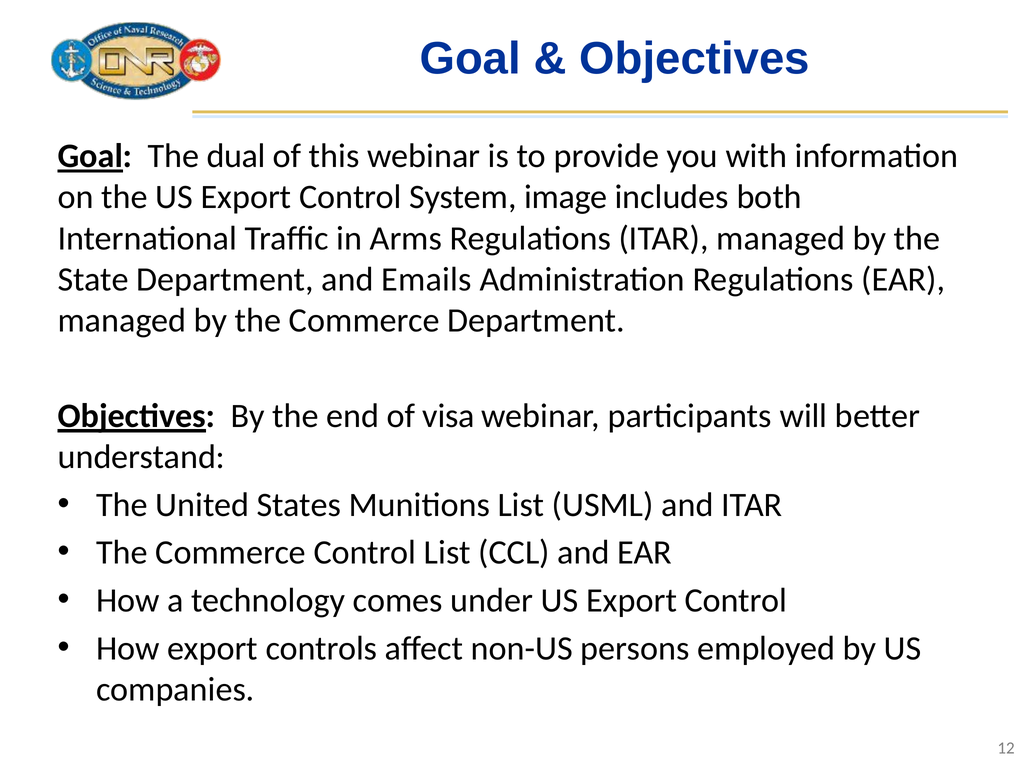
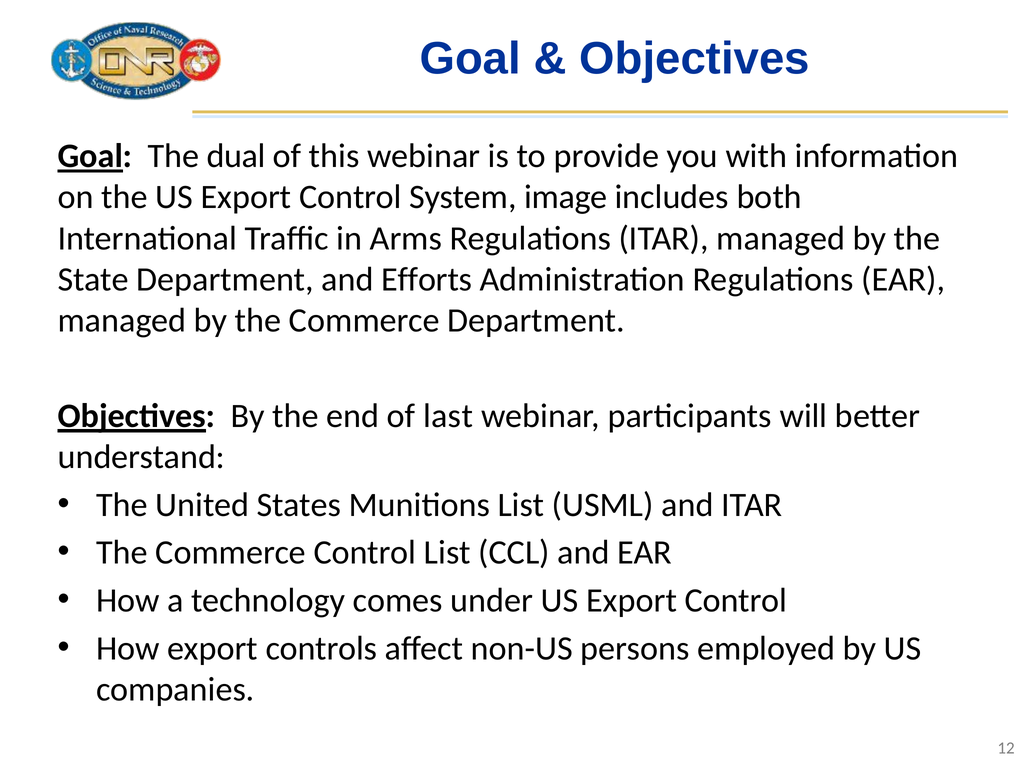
Emails: Emails -> Efforts
visa: visa -> last
